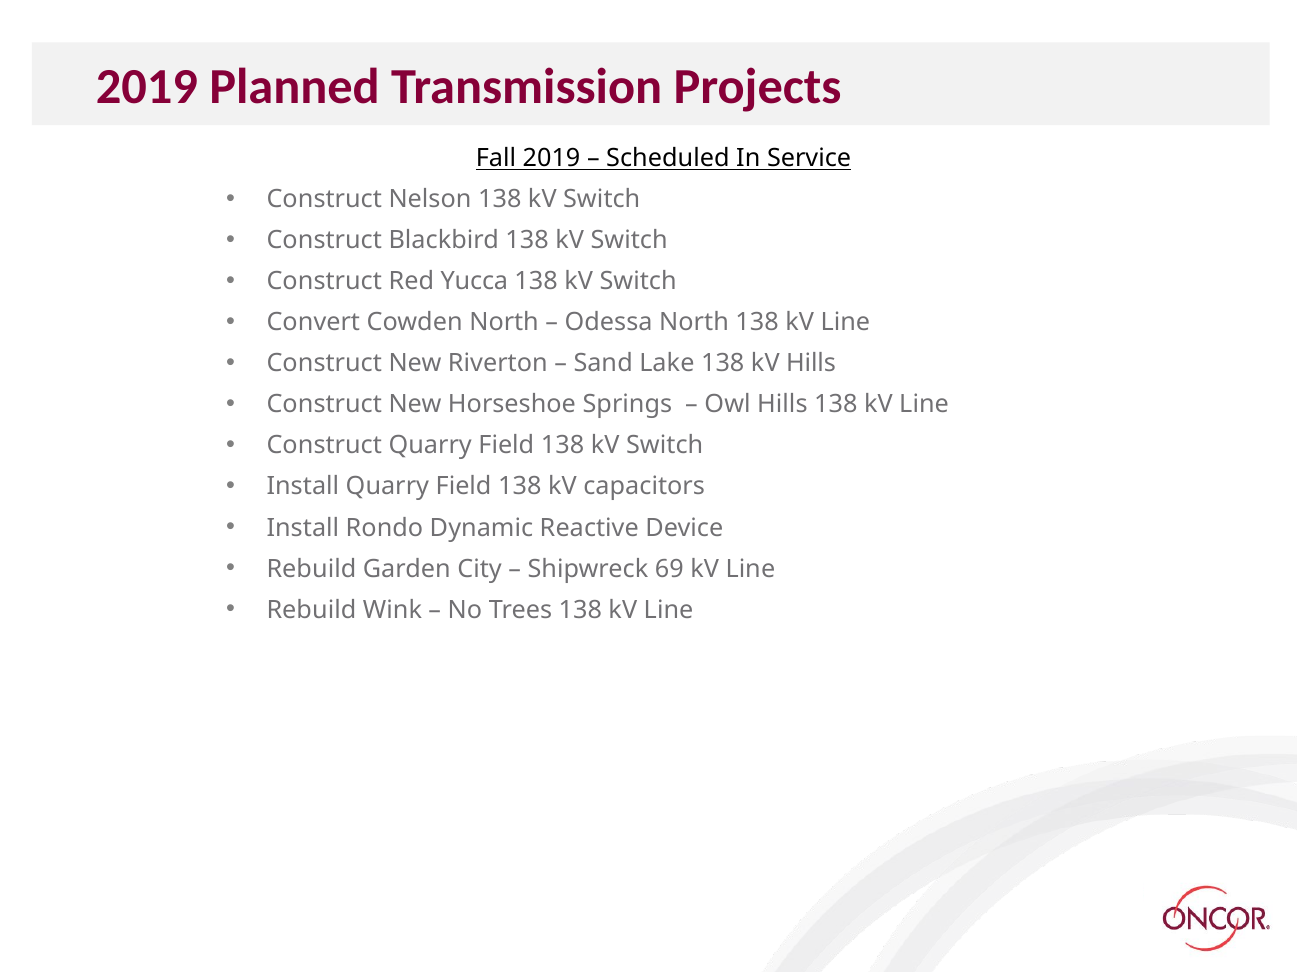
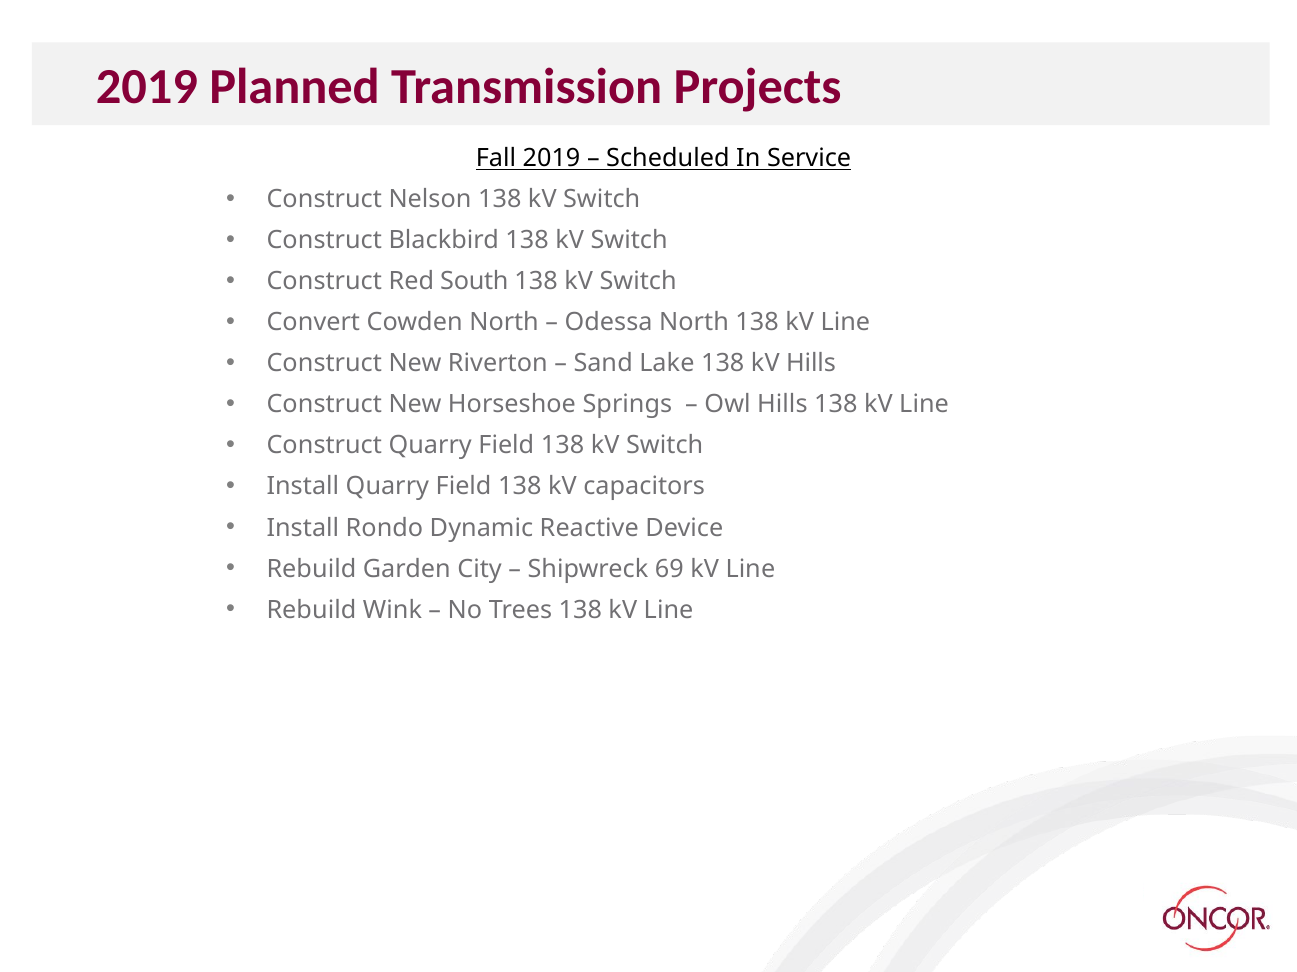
Yucca: Yucca -> South
